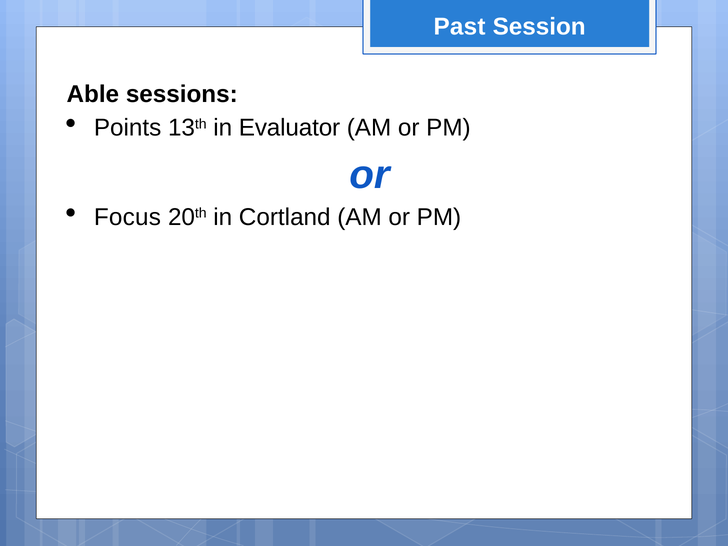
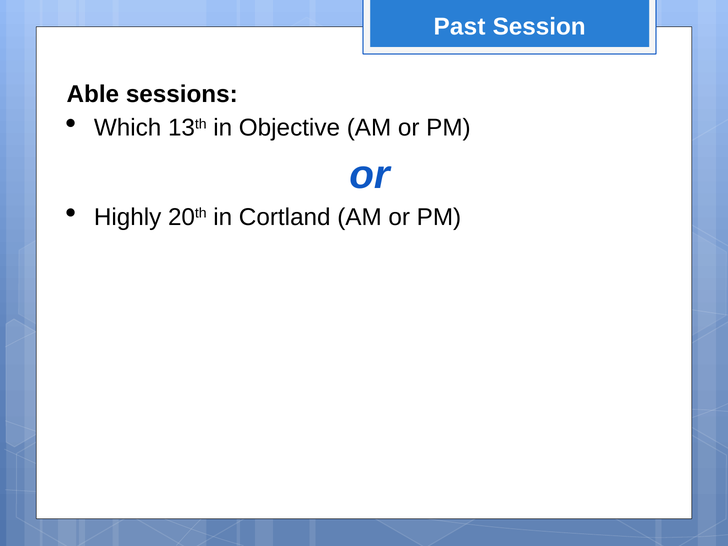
Points: Points -> Which
Evaluator: Evaluator -> Objective
Focus: Focus -> Highly
